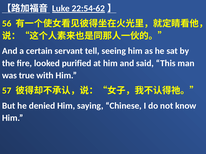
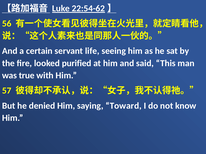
tell: tell -> life
Chinese: Chinese -> Toward
